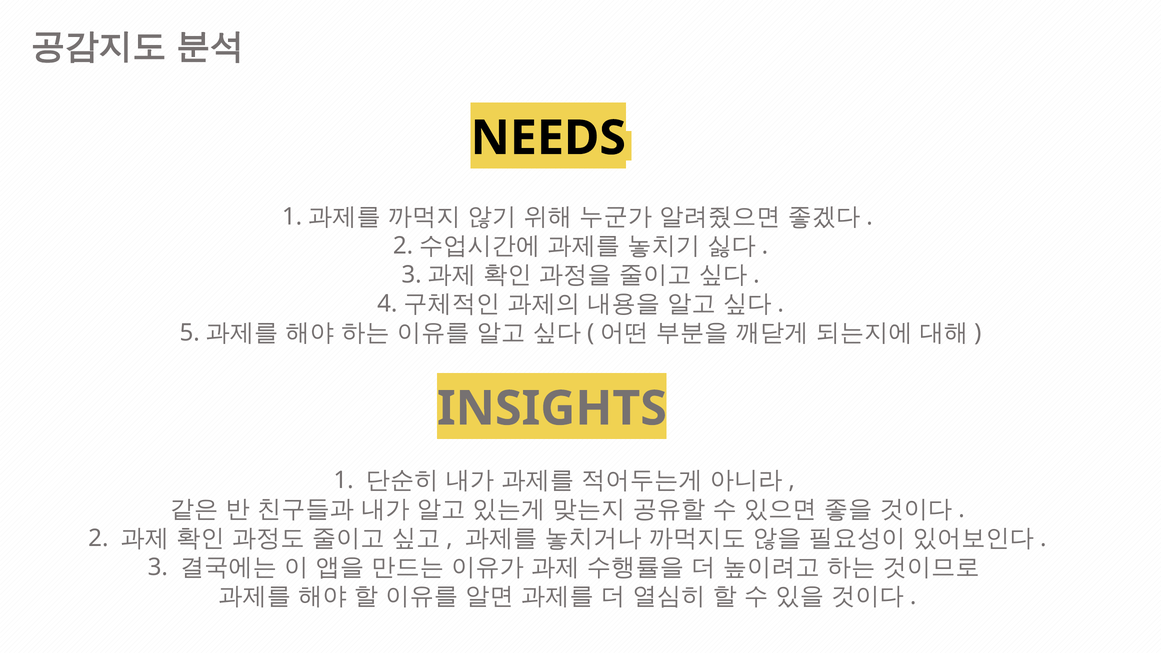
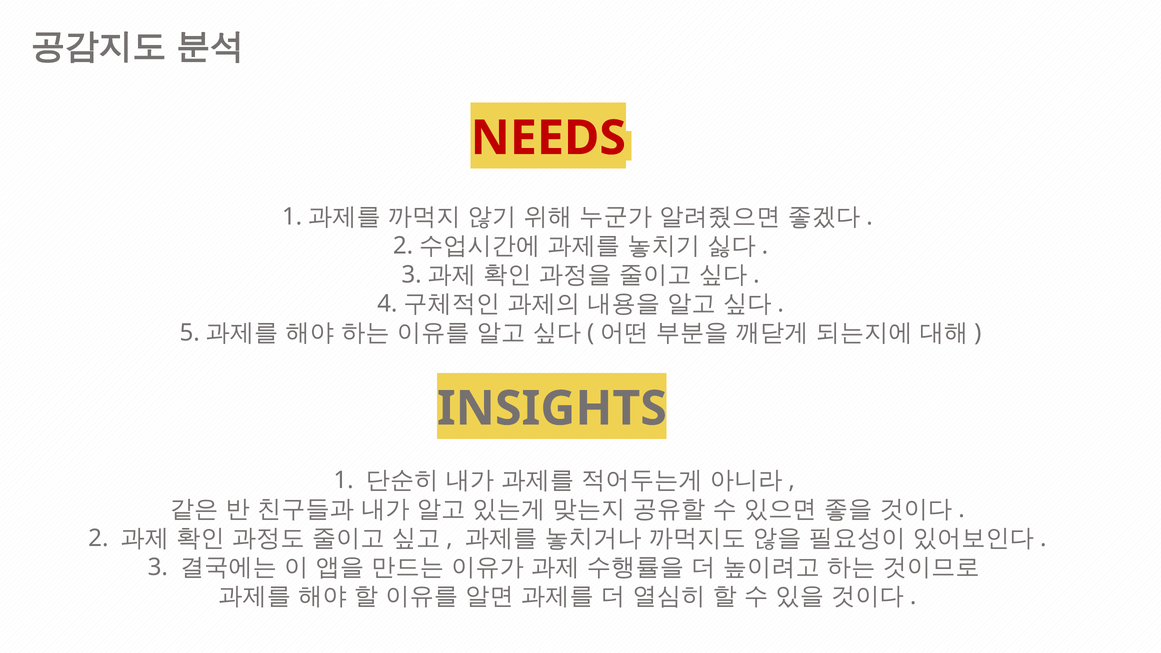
NEEDS colour: black -> red
